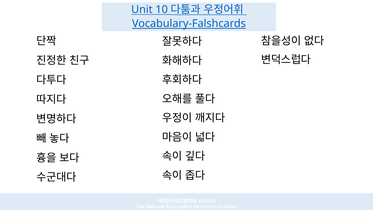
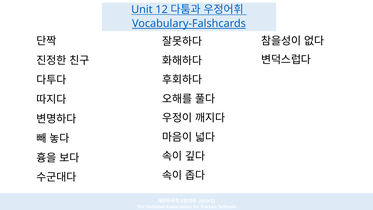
10: 10 -> 12
